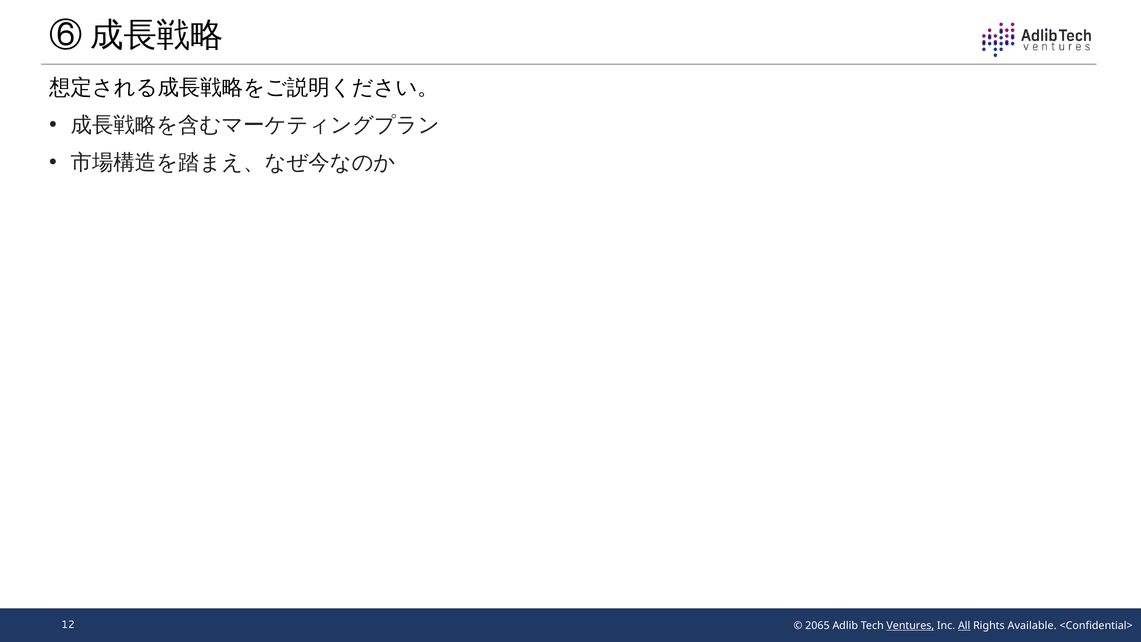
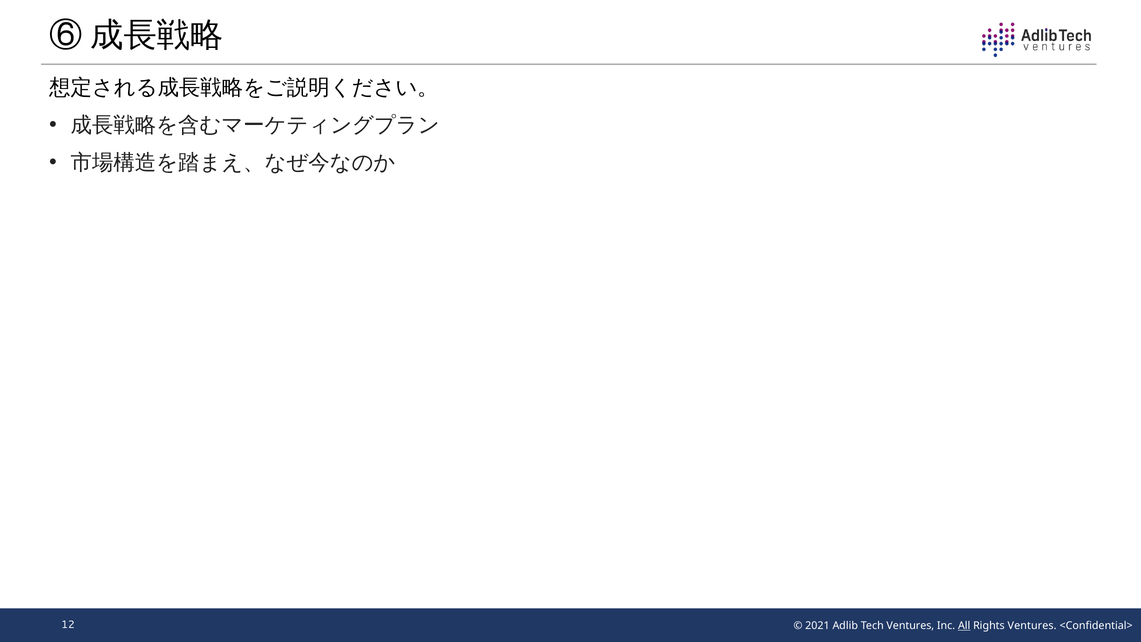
2065: 2065 -> 2021
Ventures at (910, 625) underline: present -> none
Rights Available: Available -> Ventures
